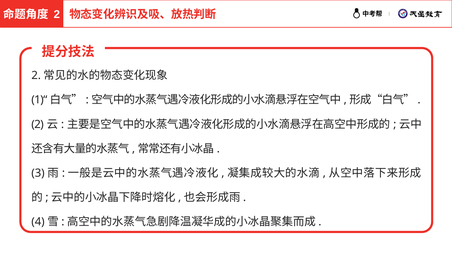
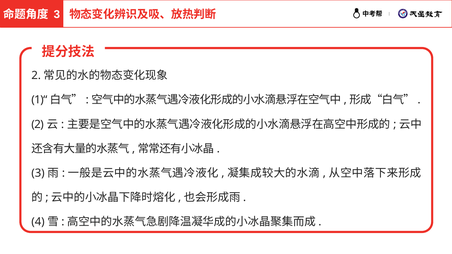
2 at (57, 15): 2 -> 3
